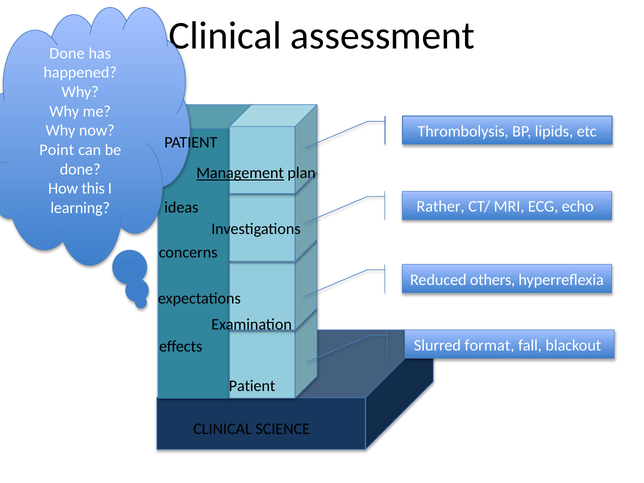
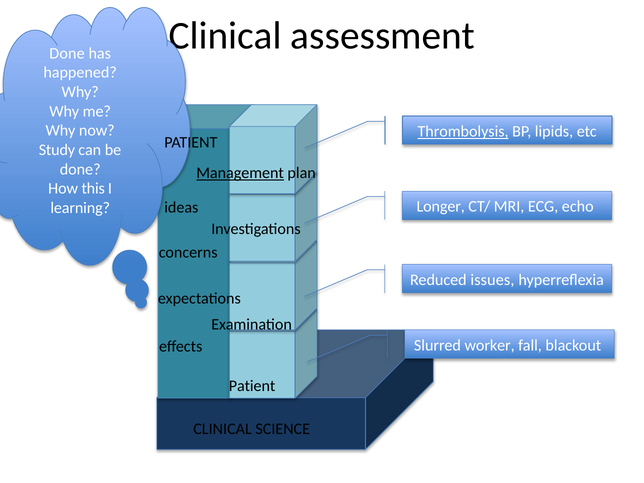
Thrombolysis underline: none -> present
Point: Point -> Study
Rather: Rather -> Longer
others: others -> issues
format: format -> worker
